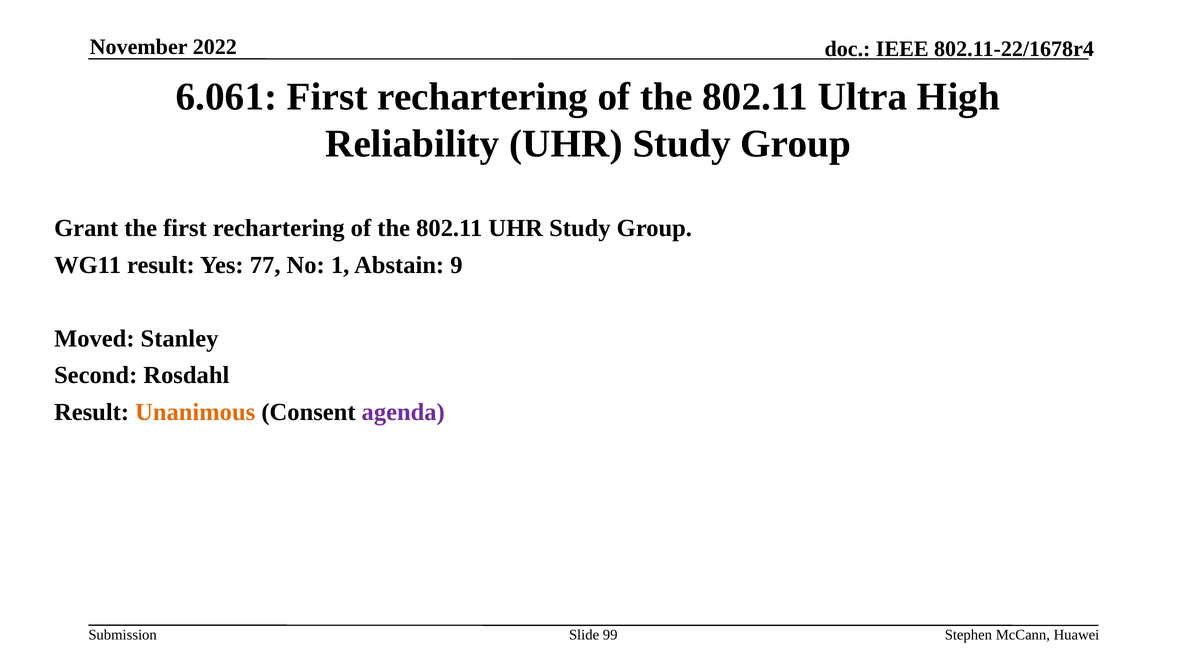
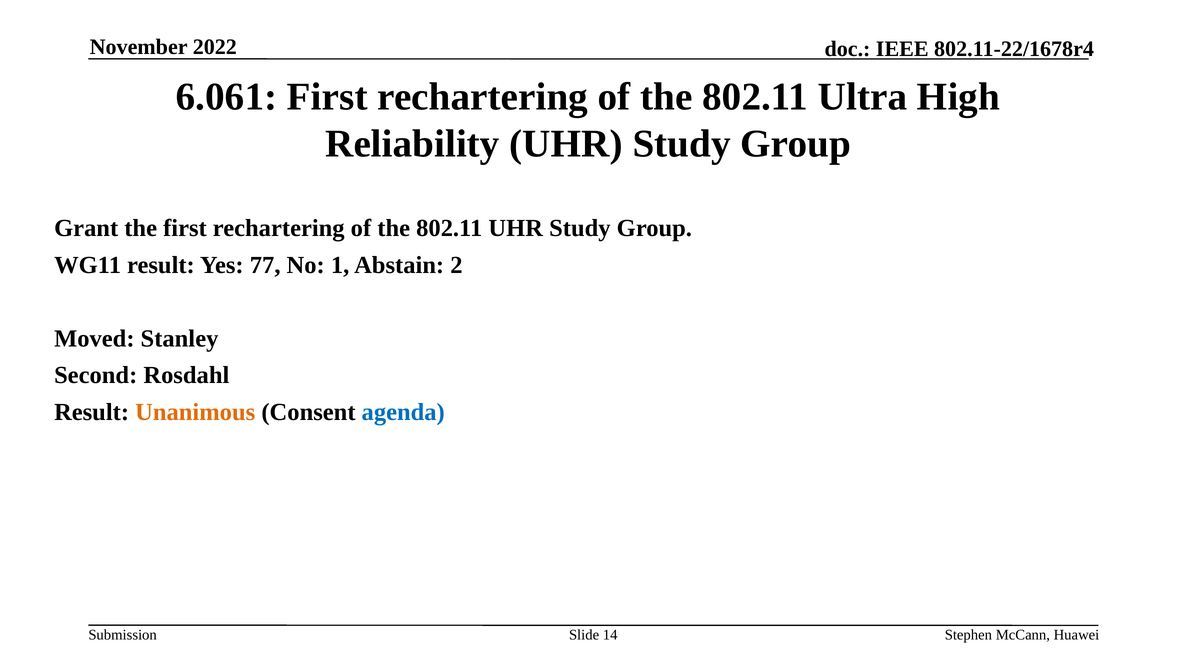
9: 9 -> 2
agenda colour: purple -> blue
99: 99 -> 14
